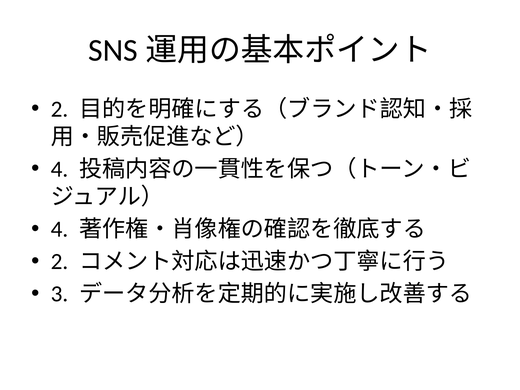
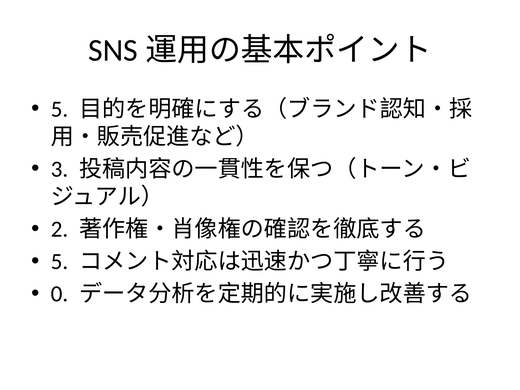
2 at (59, 109): 2 -> 5
4 at (59, 169): 4 -> 3
4 at (59, 229): 4 -> 2
2 at (59, 262): 2 -> 5
3: 3 -> 0
